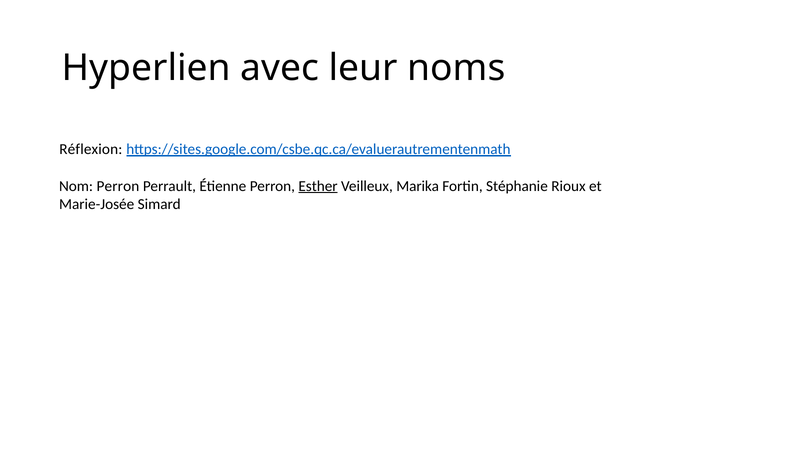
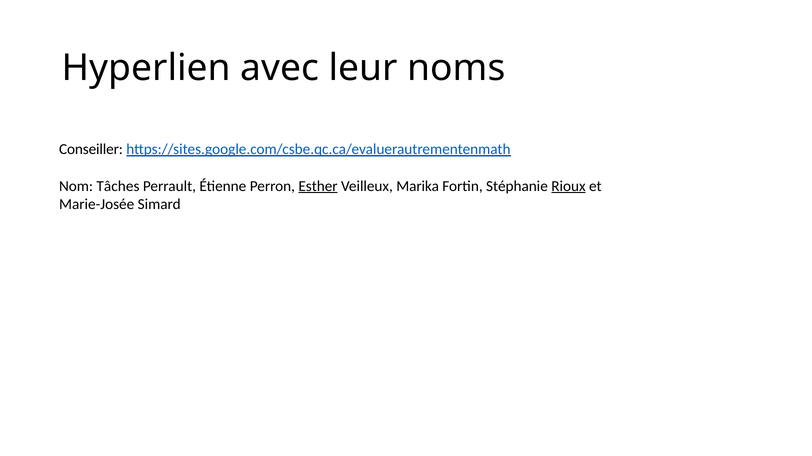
Réflexion: Réflexion -> Conseiller
Nom Perron: Perron -> Tâches
Rioux underline: none -> present
